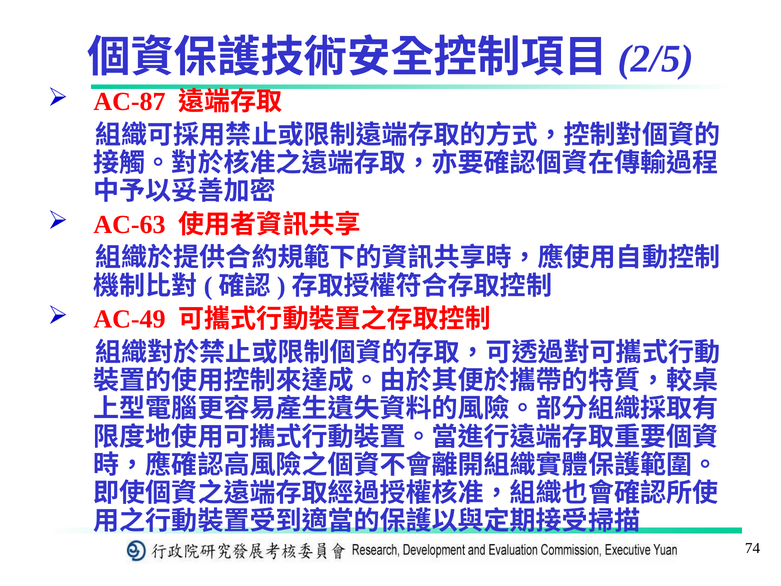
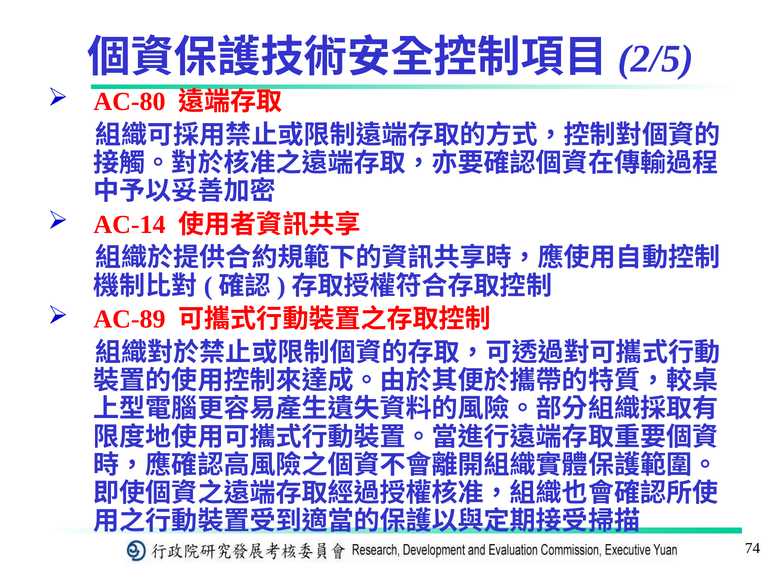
AC-87: AC-87 -> AC-80
AC-63: AC-63 -> AC-14
AC-49: AC-49 -> AC-89
